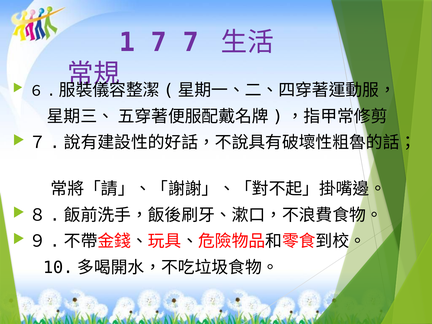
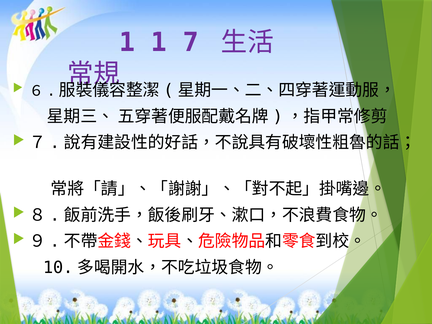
1 7: 7 -> 1
